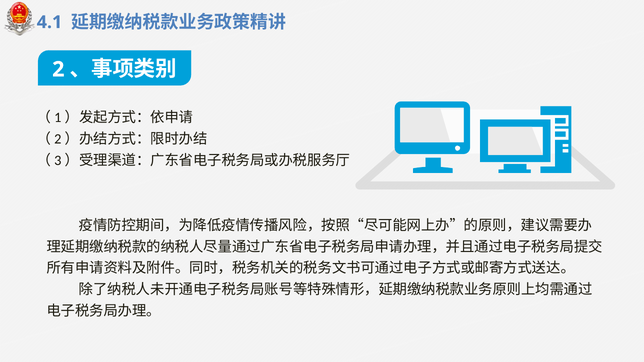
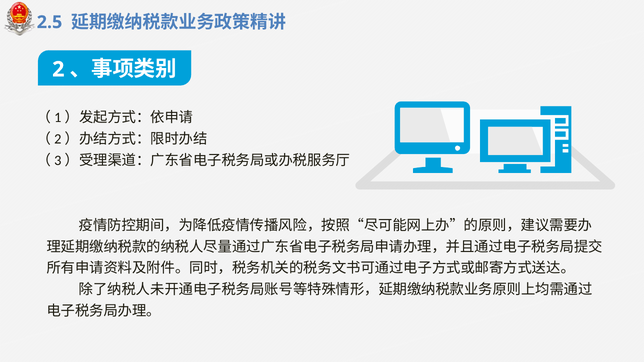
4.1: 4.1 -> 2.5
